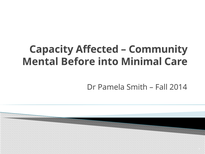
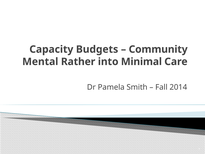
Affected: Affected -> Budgets
Before: Before -> Rather
